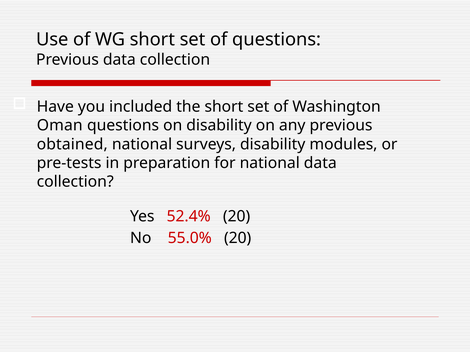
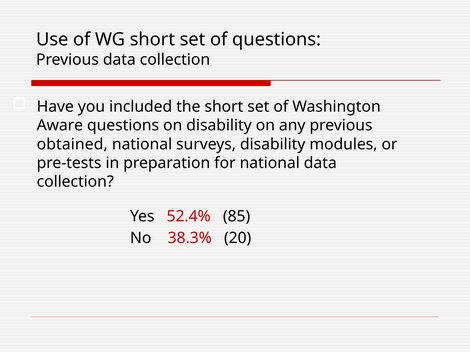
Oman: Oman -> Aware
52.4% 20: 20 -> 85
55.0%: 55.0% -> 38.3%
